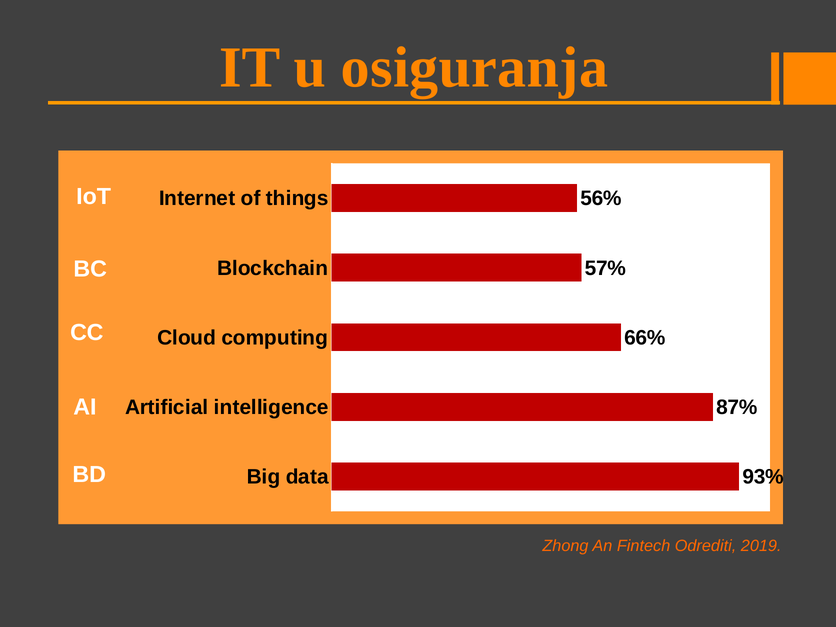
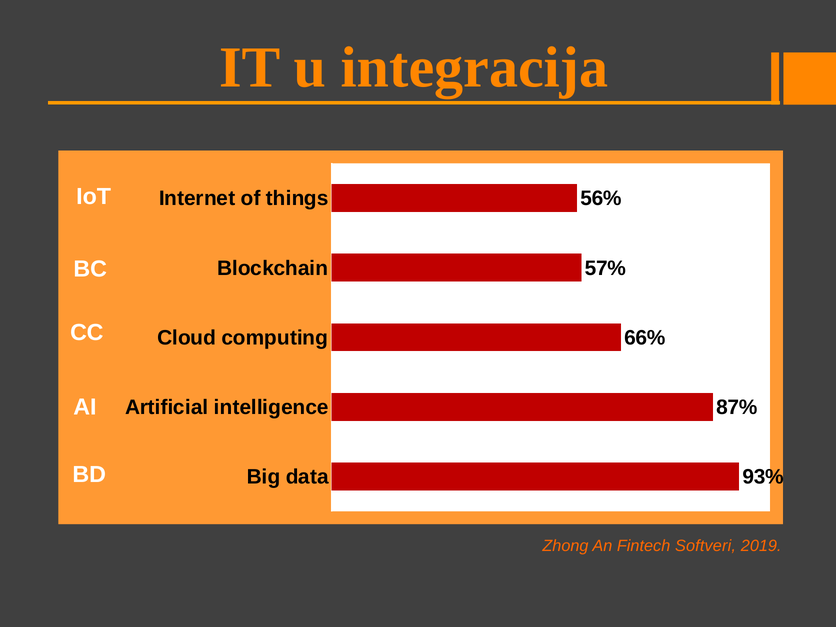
osiguranja: osiguranja -> integracija
Odrediti: Odrediti -> Softveri
